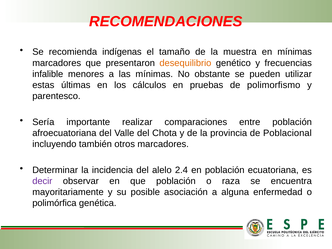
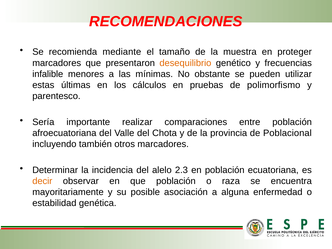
indígenas: indígenas -> mediante
en mínimas: mínimas -> proteger
2.4: 2.4 -> 2.3
decir colour: purple -> orange
polimórfica: polimórfica -> estabilidad
